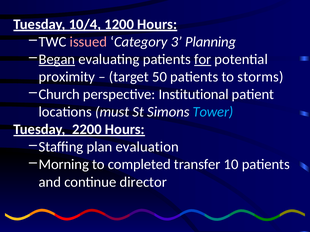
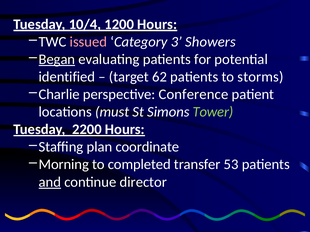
Planning: Planning -> Showers
for underline: present -> none
proximity: proximity -> identified
50: 50 -> 62
Church: Church -> Charlie
Institutional: Institutional -> Conference
Tower colour: light blue -> light green
evaluation: evaluation -> coordinate
10: 10 -> 53
and underline: none -> present
